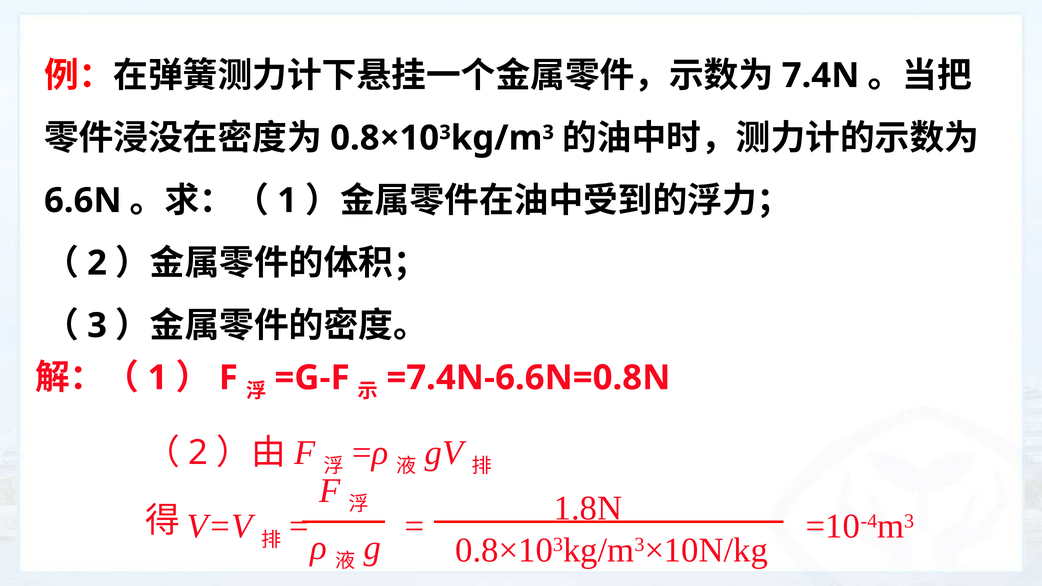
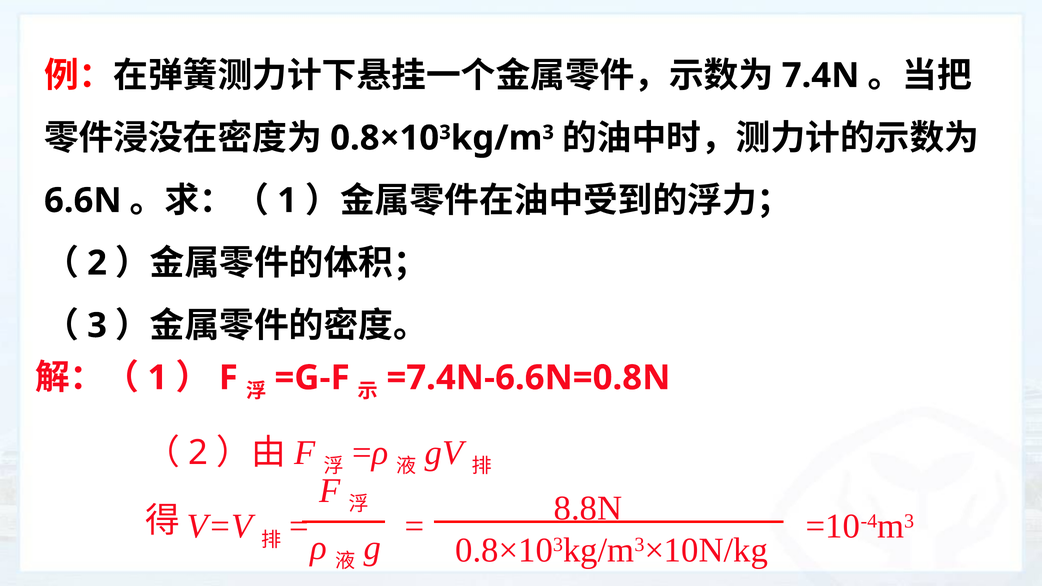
1.8N: 1.8N -> 8.8N
